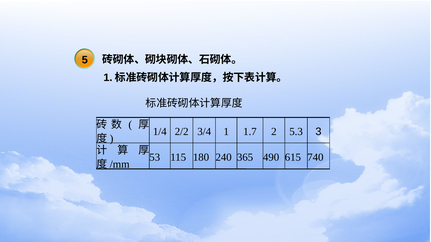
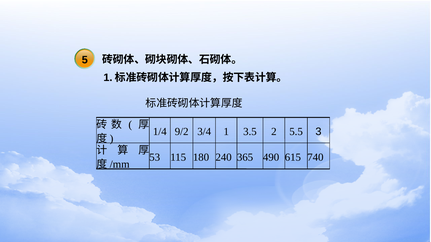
2/2: 2/2 -> 9/2
1.7: 1.7 -> 3.5
5.3: 5.3 -> 5.5
